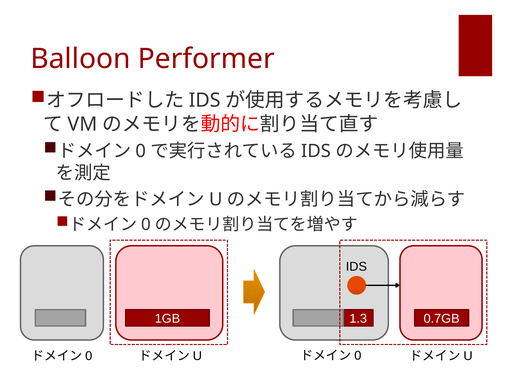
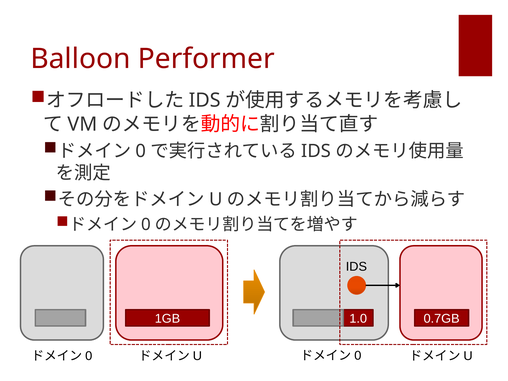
1.3: 1.3 -> 1.0
